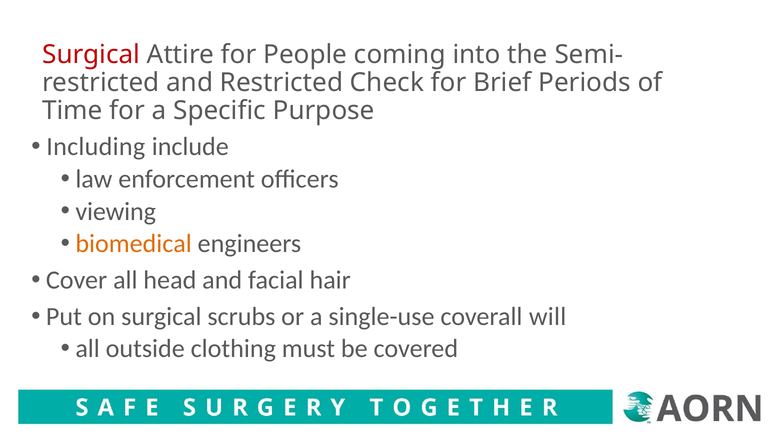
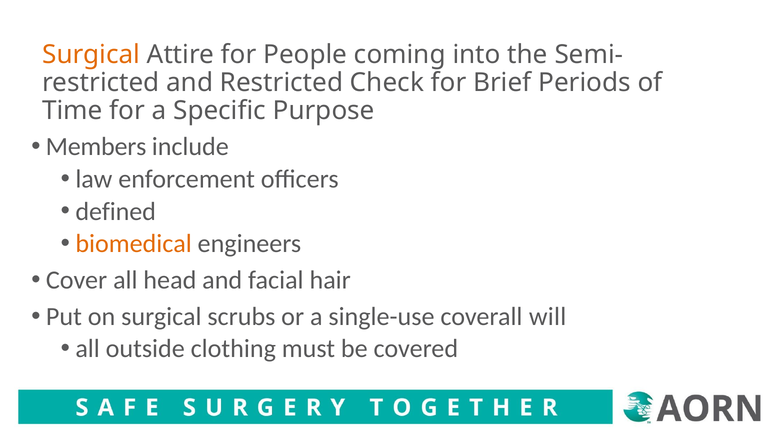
Surgical at (91, 54) colour: red -> orange
Including: Including -> Members
viewing: viewing -> defined
